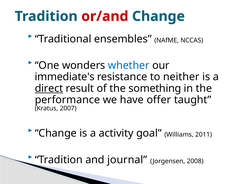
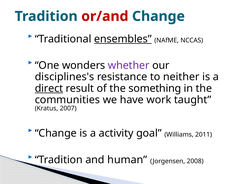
ensembles underline: none -> present
whether colour: blue -> purple
immediate's: immediate's -> disciplines's
performance: performance -> communities
offer: offer -> work
journal: journal -> human
